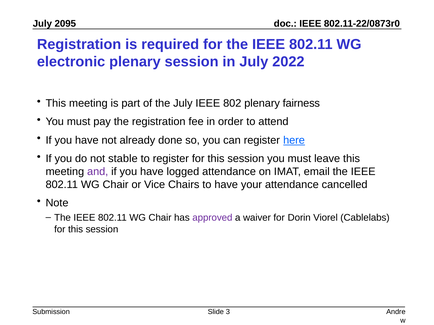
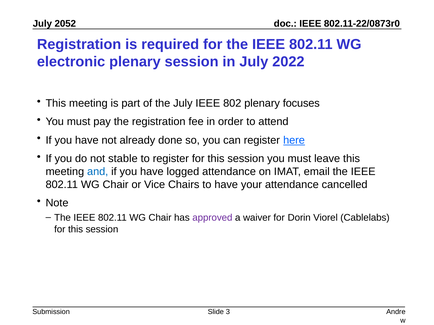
2095: 2095 -> 2052
fairness: fairness -> focuses
and colour: purple -> blue
